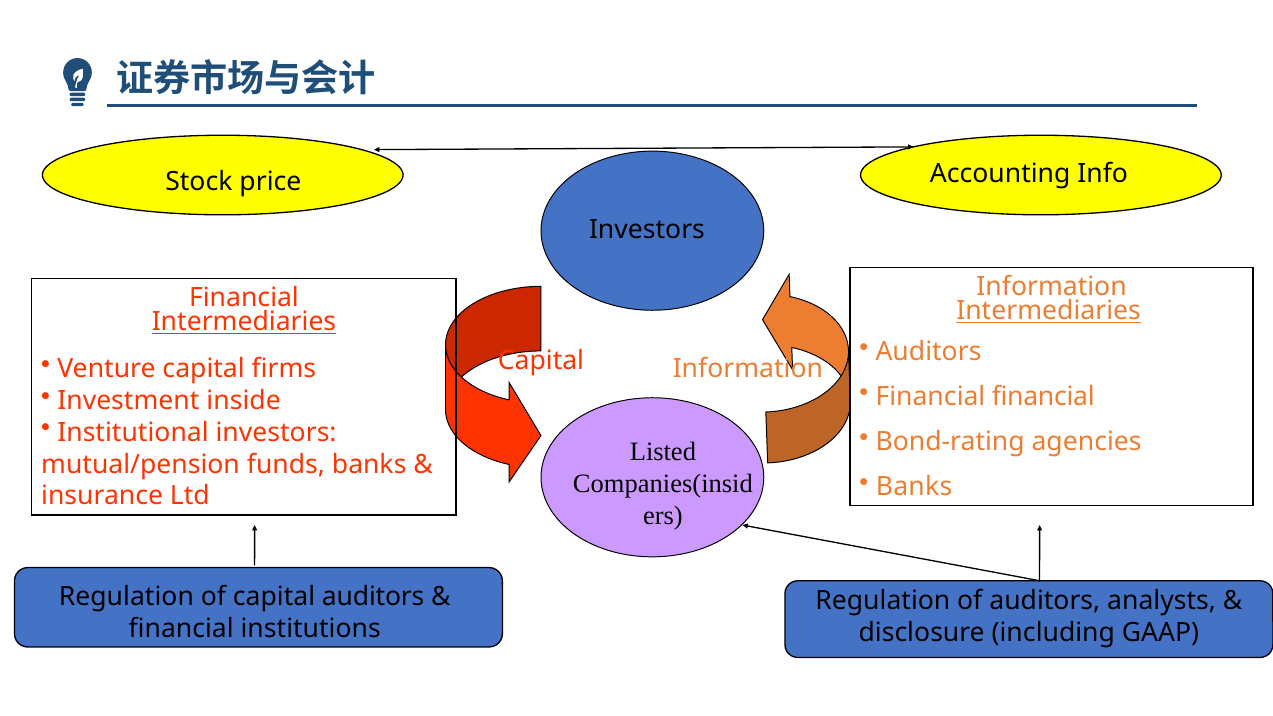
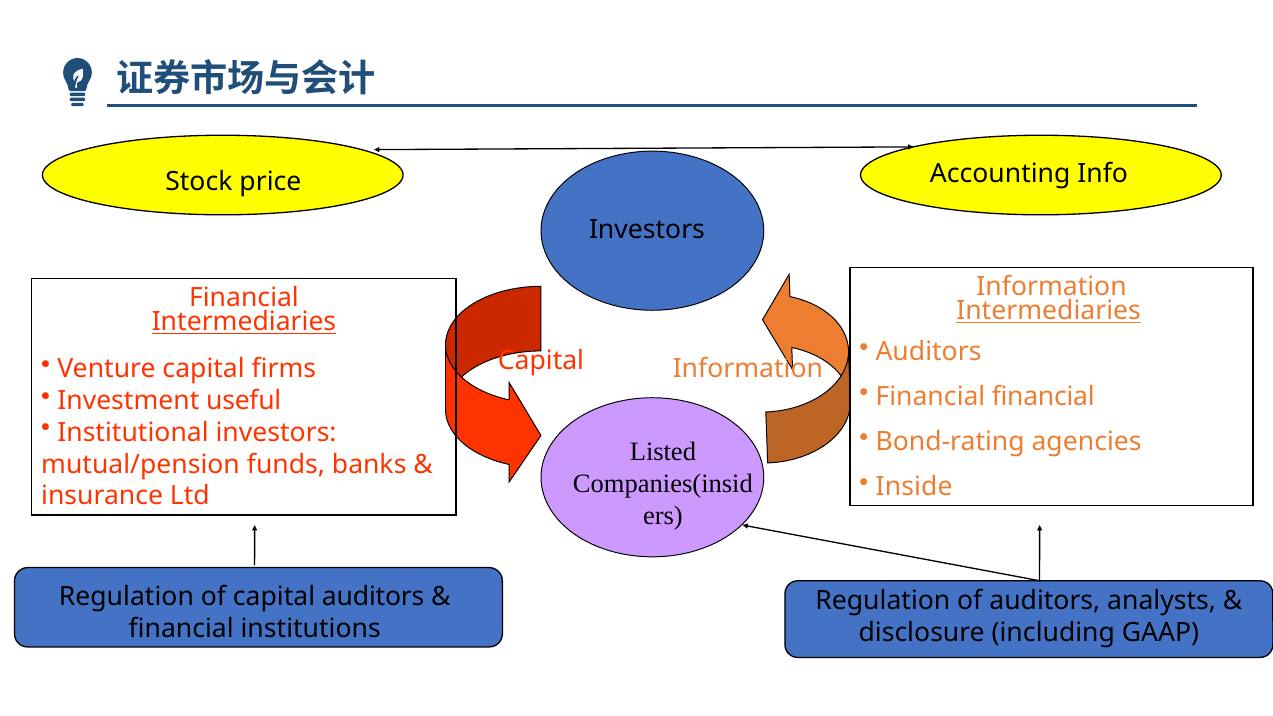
inside: inside -> useful
Banks at (914, 487): Banks -> Inside
